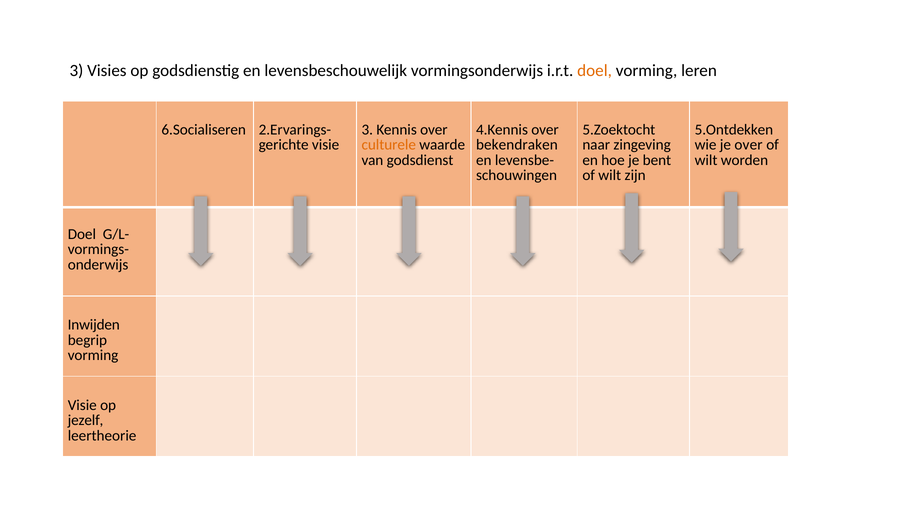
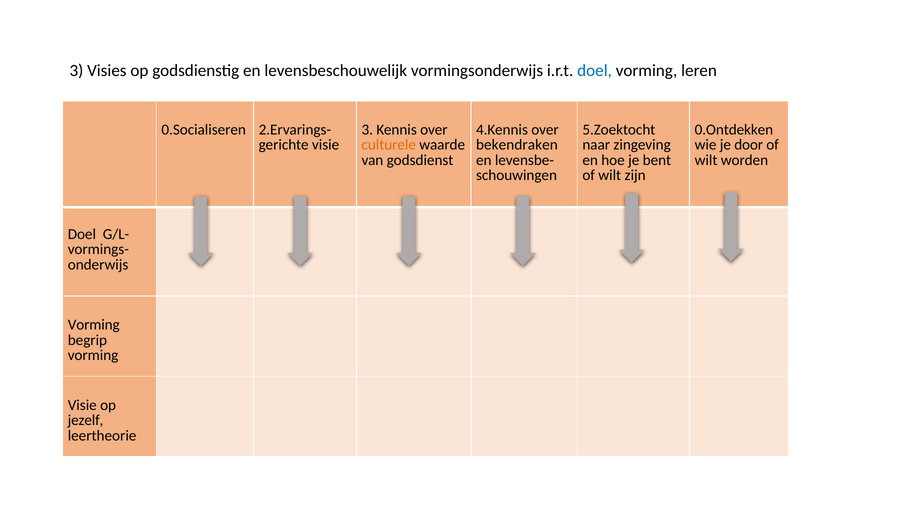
doel at (595, 71) colour: orange -> blue
6.Socialiseren: 6.Socialiseren -> 0.Socialiseren
5.Ontdekken: 5.Ontdekken -> 0.Ontdekken
je over: over -> door
Inwijden at (94, 325): Inwijden -> Vorming
